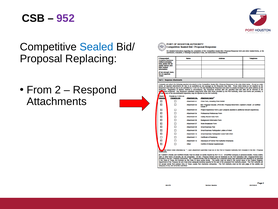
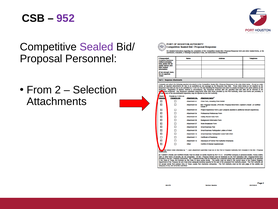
Sealed colour: blue -> purple
Replacing: Replacing -> Personnel
Respond: Respond -> Selection
